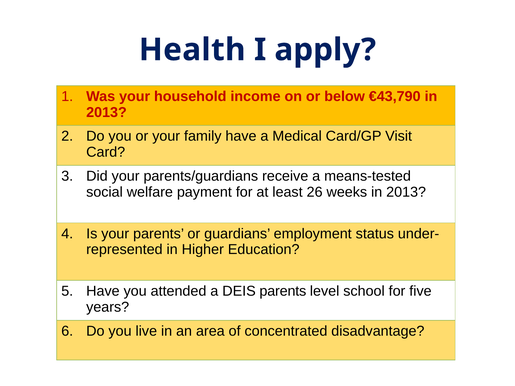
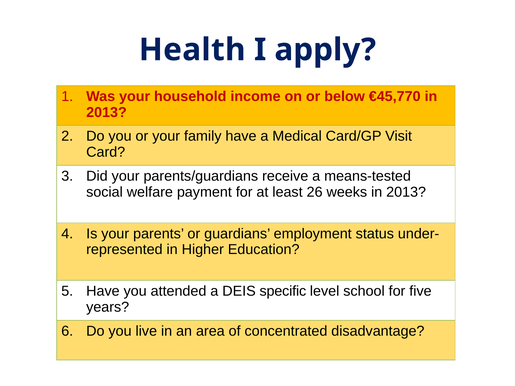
€43,790: €43,790 -> €45,770
DEIS parents: parents -> specific
